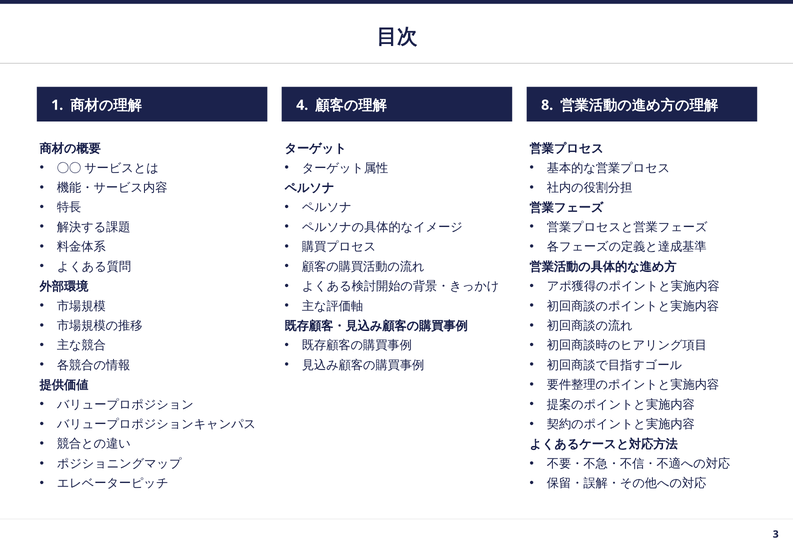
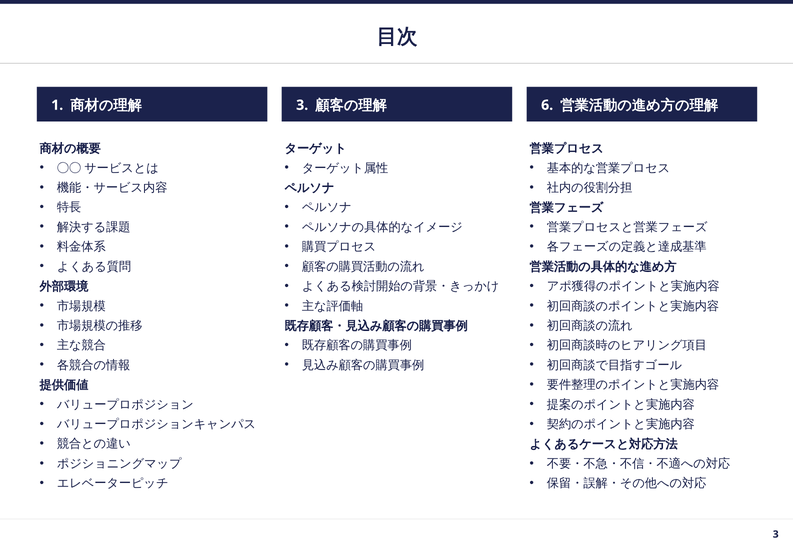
4 at (302, 105): 4 -> 3
8: 8 -> 6
